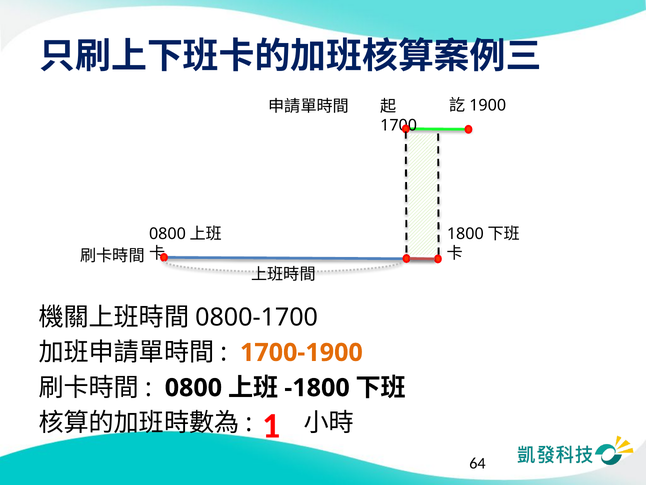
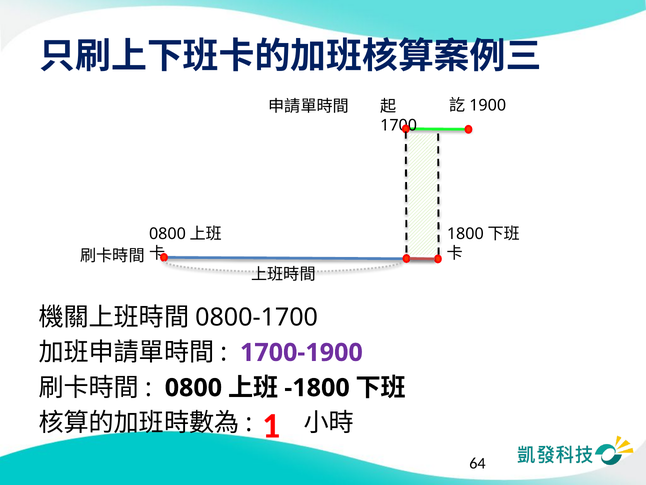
1700-1900 colour: orange -> purple
